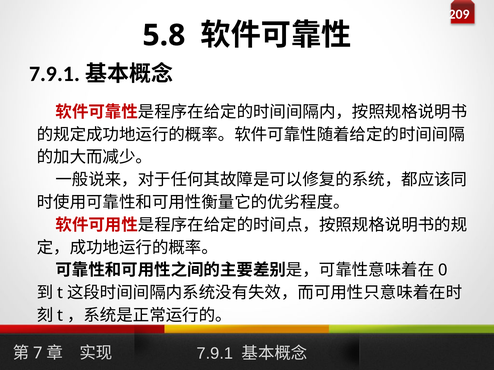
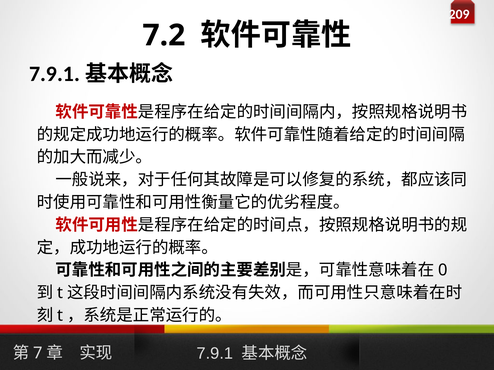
5.8: 5.8 -> 7.2
